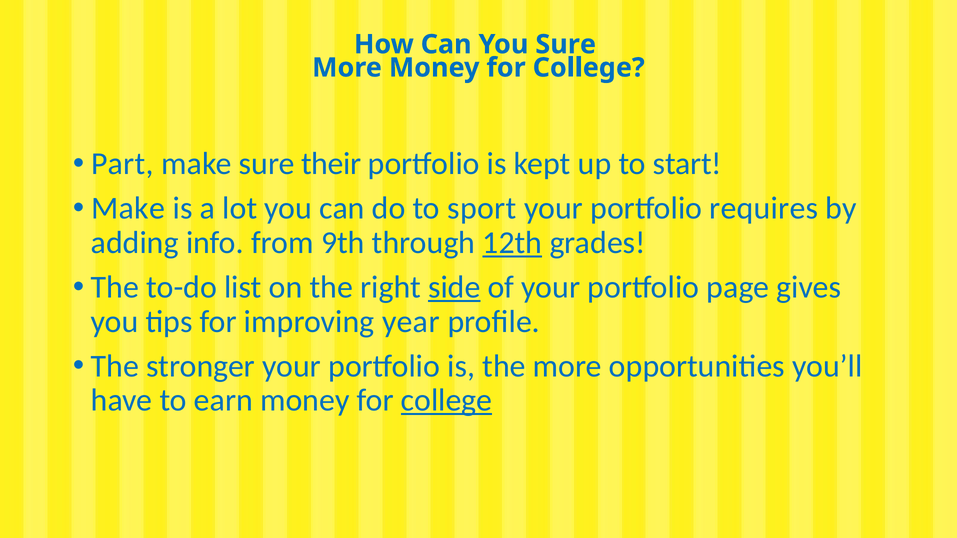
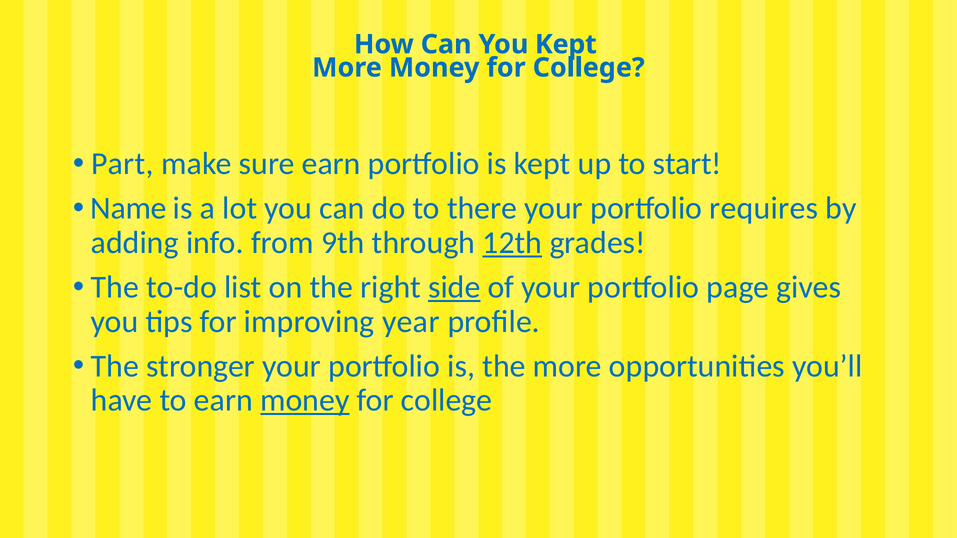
You Sure: Sure -> Kept
sure their: their -> earn
Make at (128, 208): Make -> Name
sport: sport -> there
money at (305, 401) underline: none -> present
college at (447, 401) underline: present -> none
